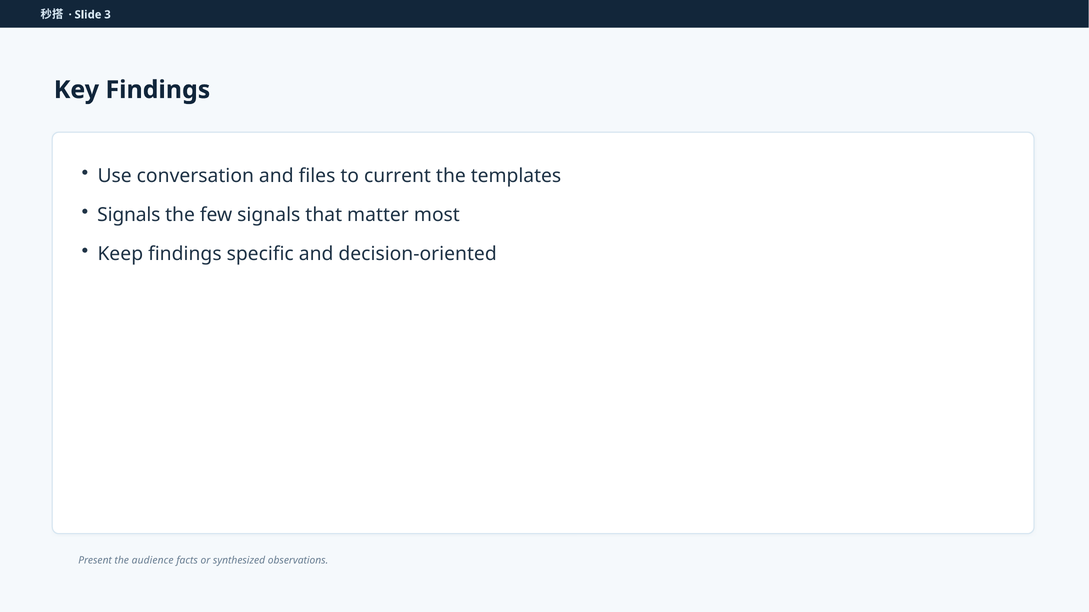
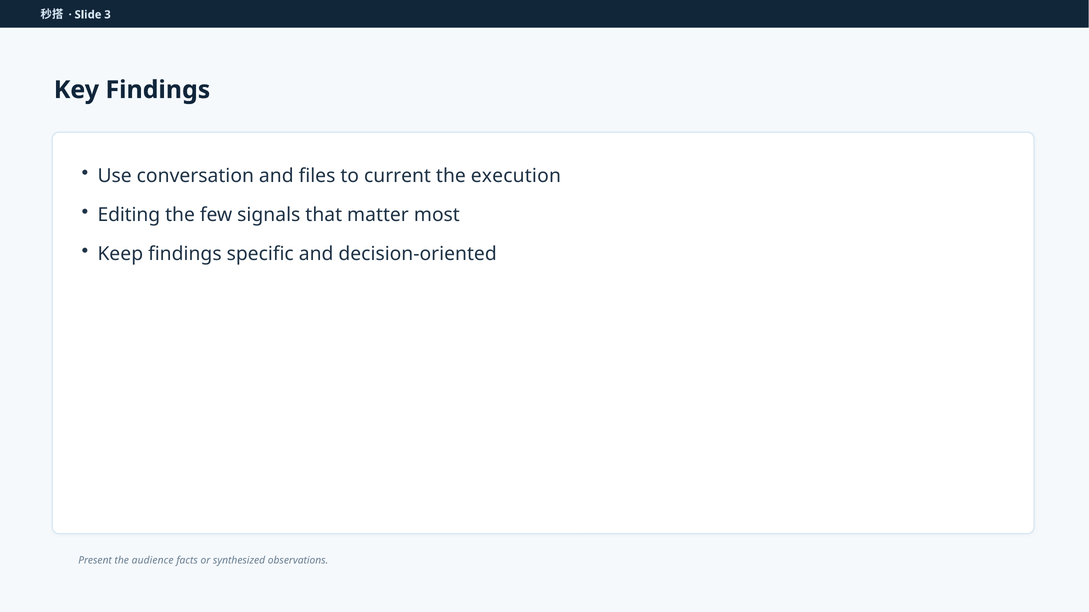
templates: templates -> execution
Signals at (129, 215): Signals -> Editing
